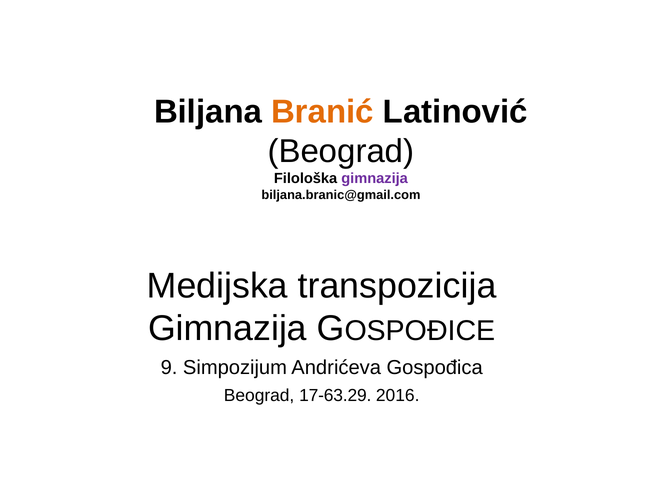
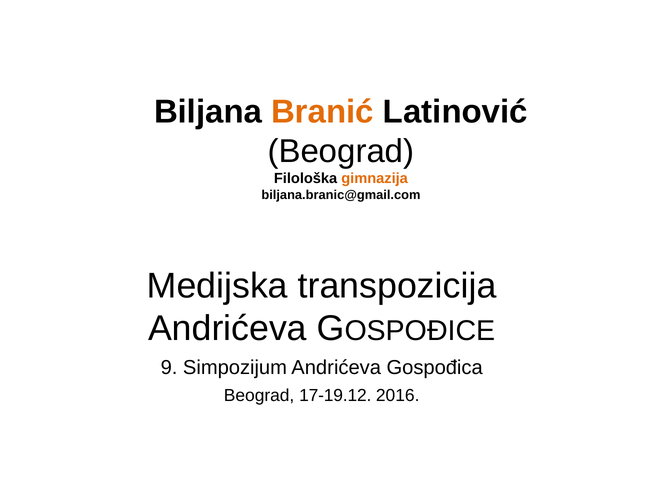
gimnazija at (375, 179) colour: purple -> orange
Gimnazija at (227, 329): Gimnazija -> Andrićeva
17-63.29: 17-63.29 -> 17-19.12
